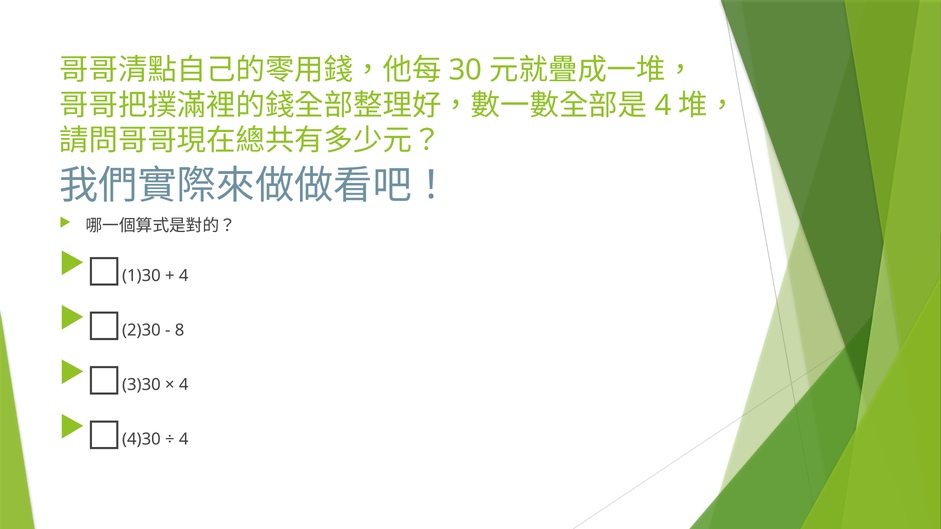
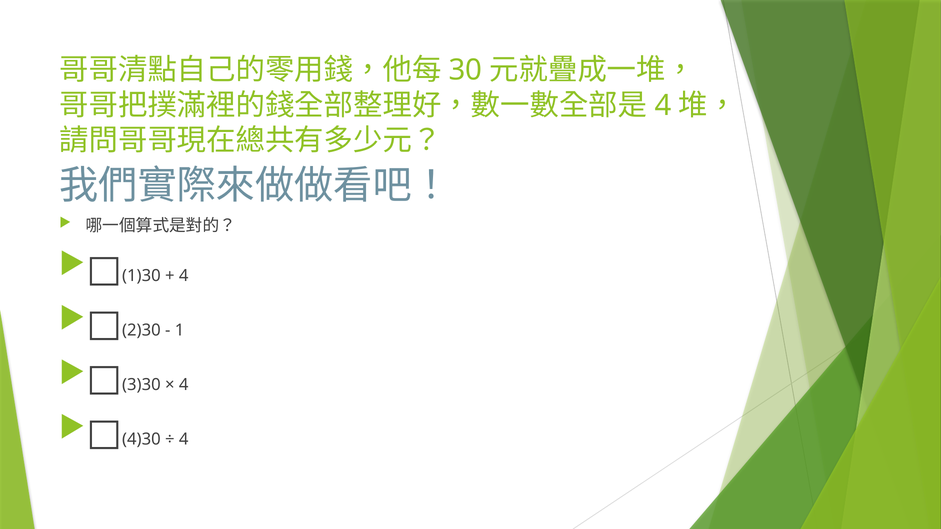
8: 8 -> 1
